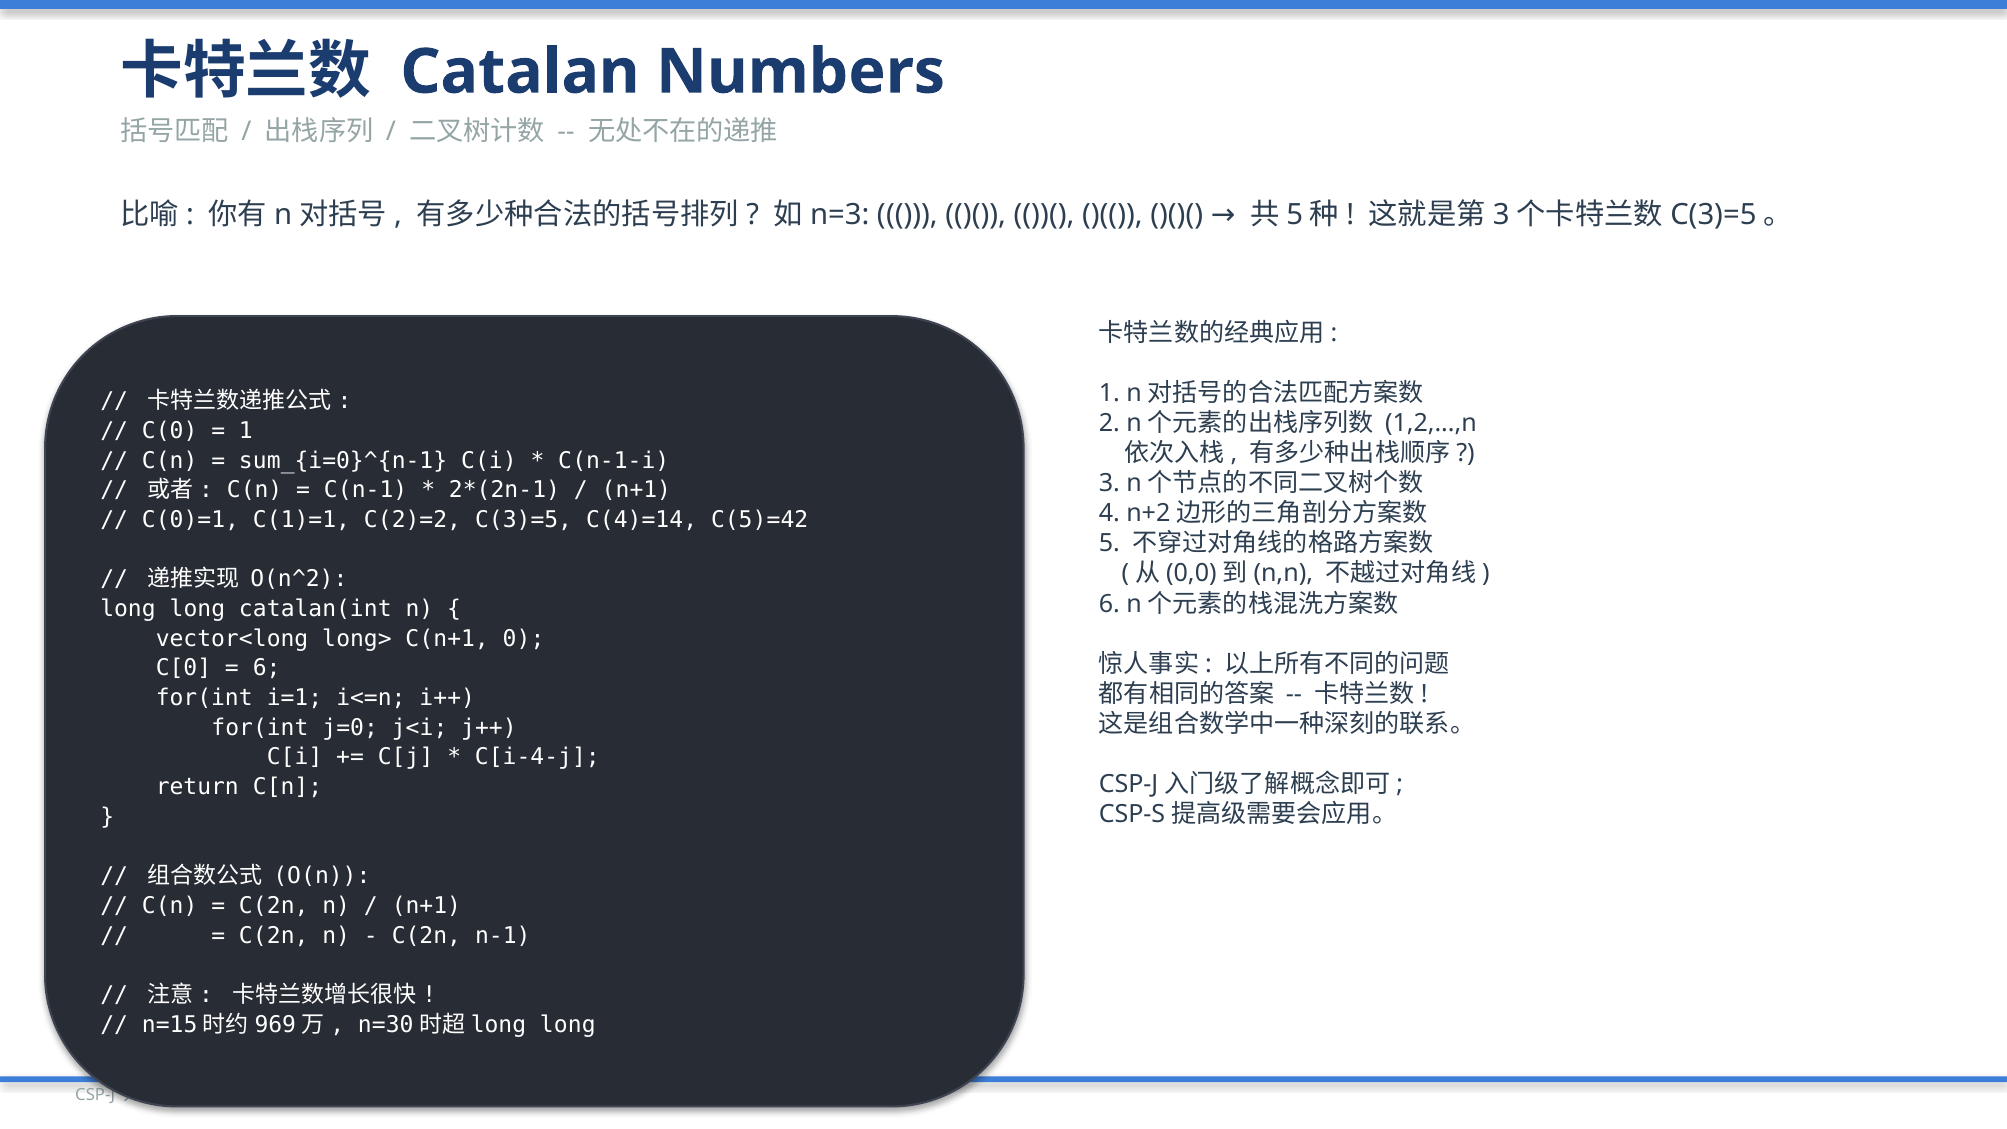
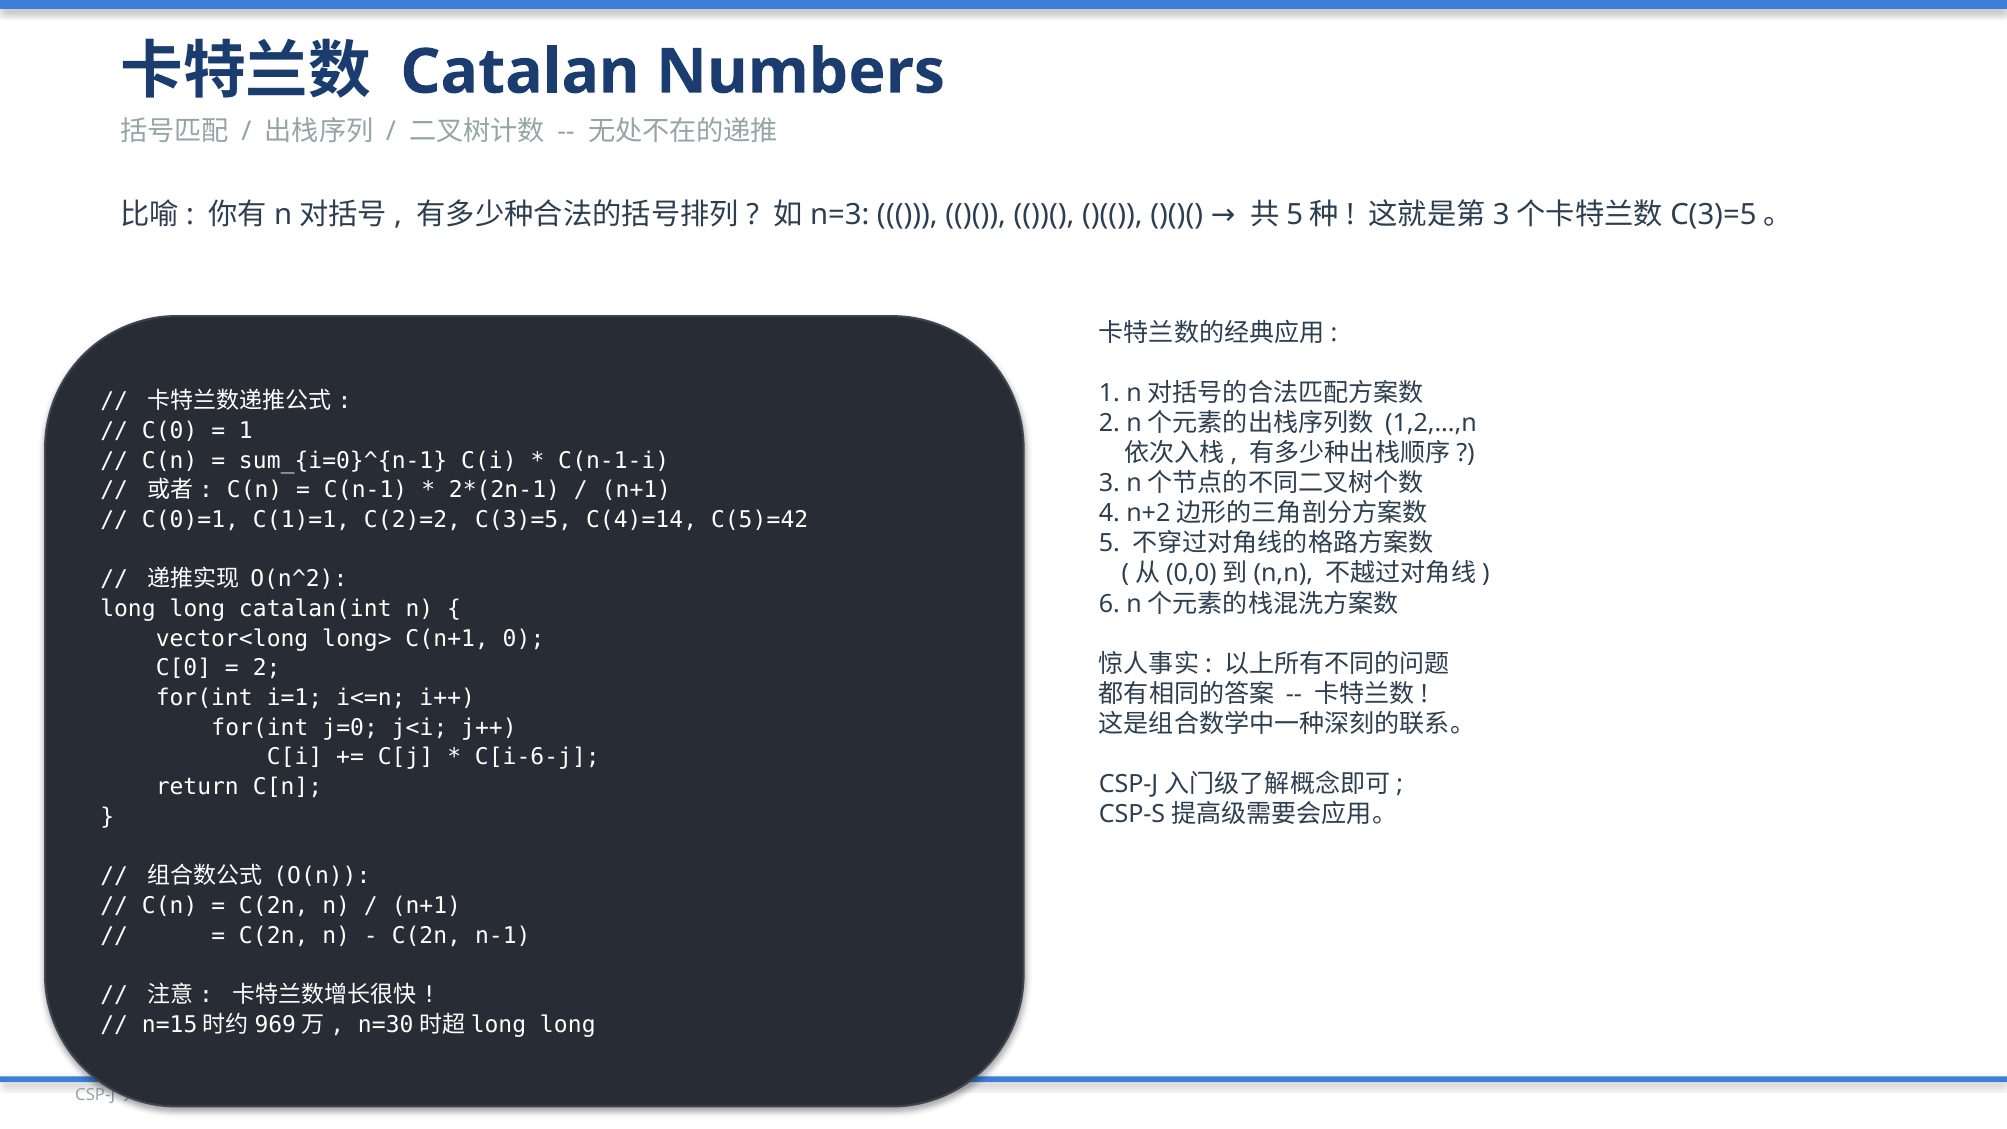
6 at (267, 668): 6 -> 2
C[i-4-j: C[i-4-j -> C[i-6-j
